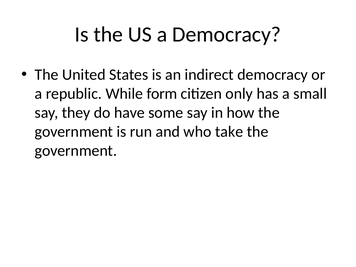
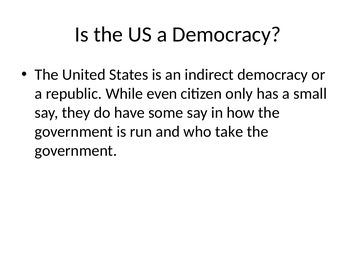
form: form -> even
